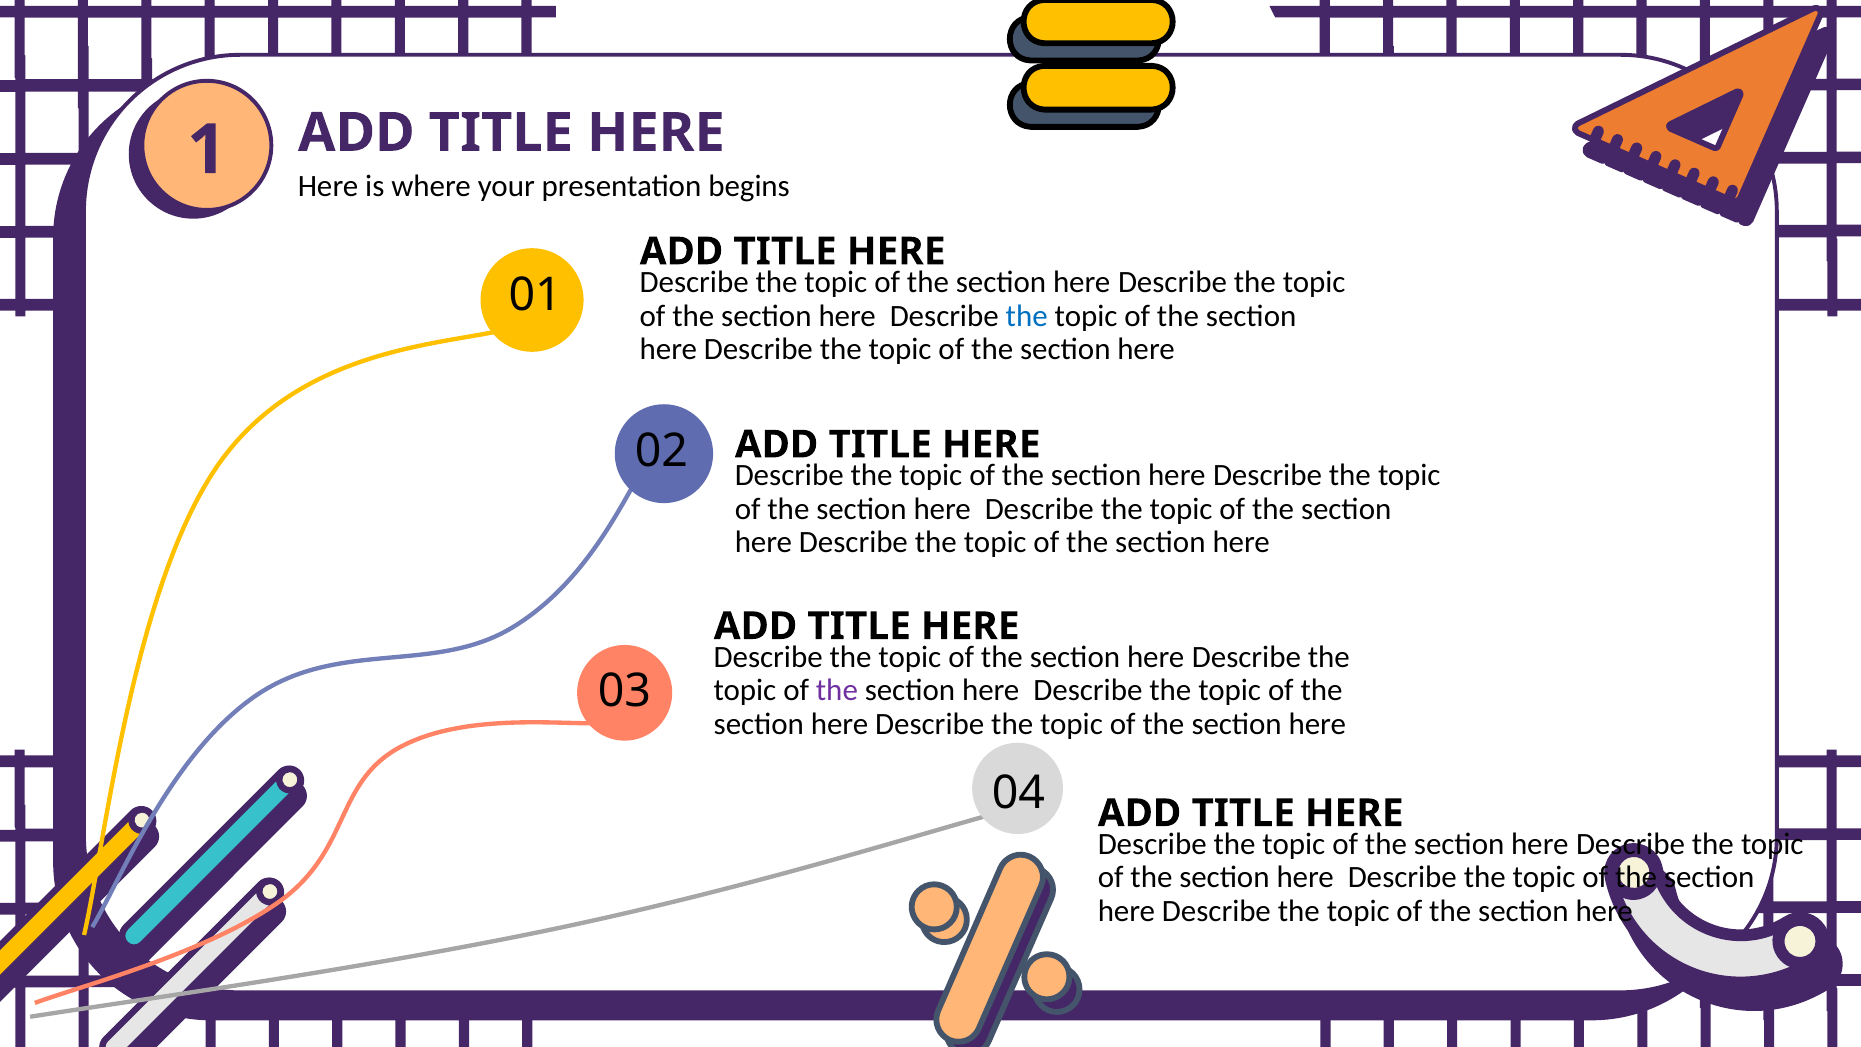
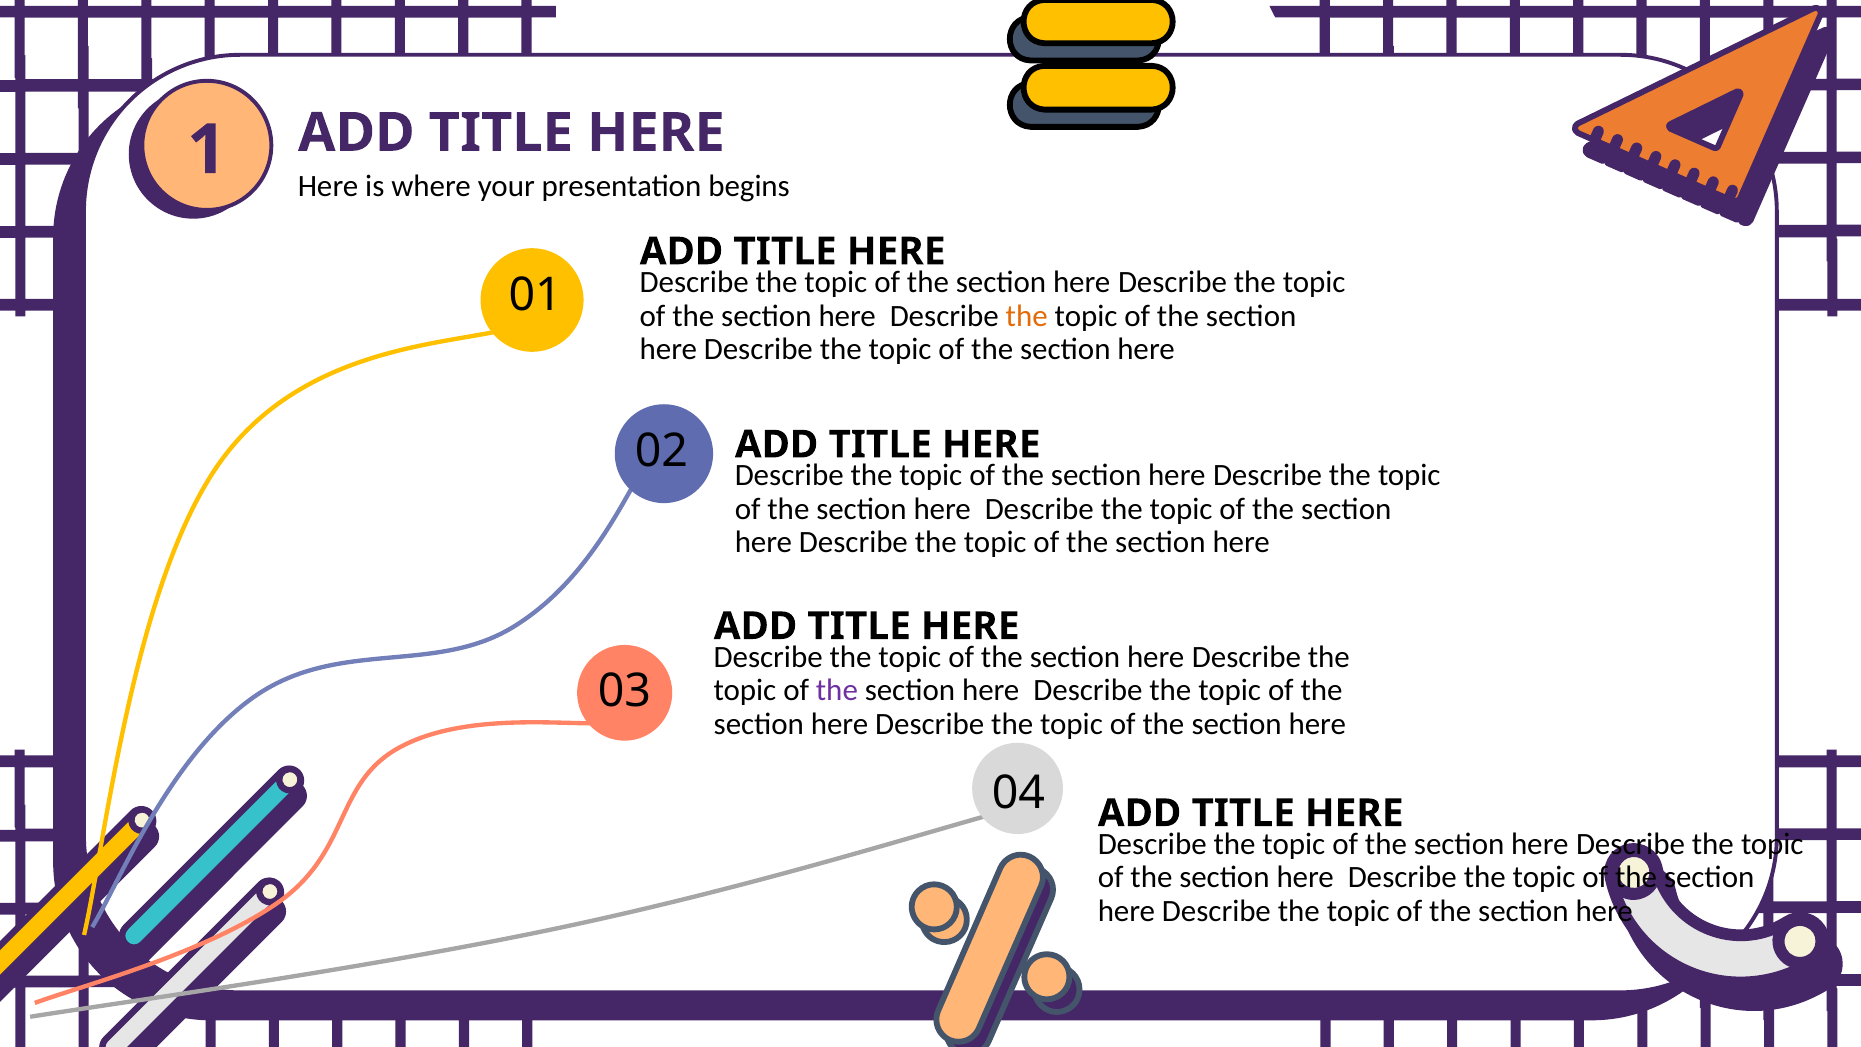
the at (1027, 316) colour: blue -> orange
